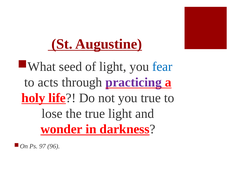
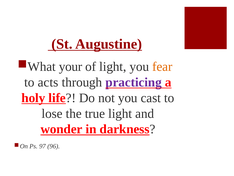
seed: seed -> your
fear colour: blue -> orange
you true: true -> cast
